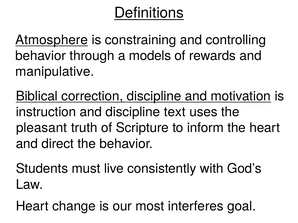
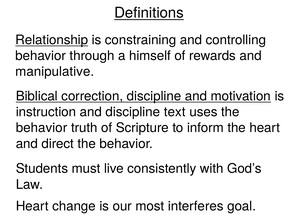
Atmosphere: Atmosphere -> Relationship
models: models -> himself
pleasant at (42, 128): pleasant -> behavior
